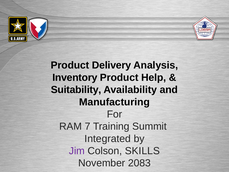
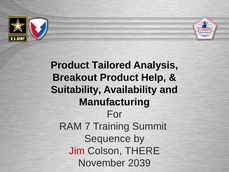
Delivery: Delivery -> Tailored
Inventory: Inventory -> Breakout
Integrated: Integrated -> Sequence
Jim colour: purple -> red
SKILLS: SKILLS -> THERE
2083: 2083 -> 2039
